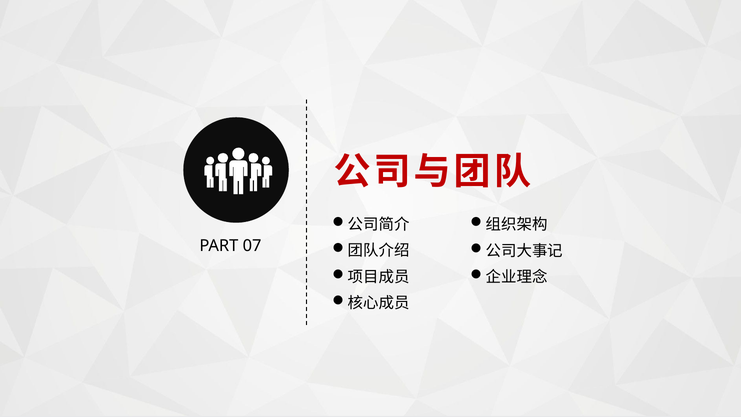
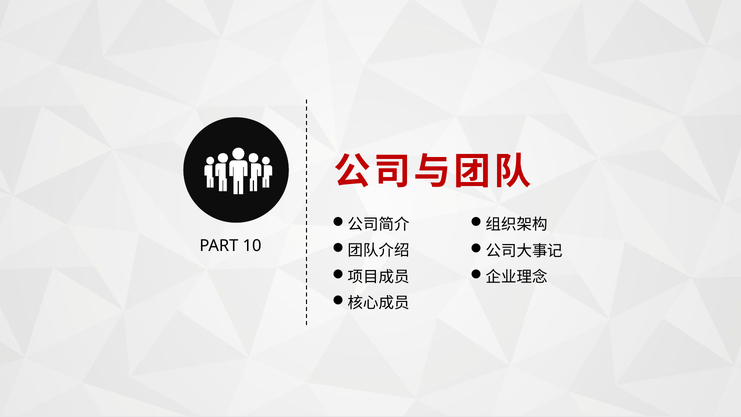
07: 07 -> 10
